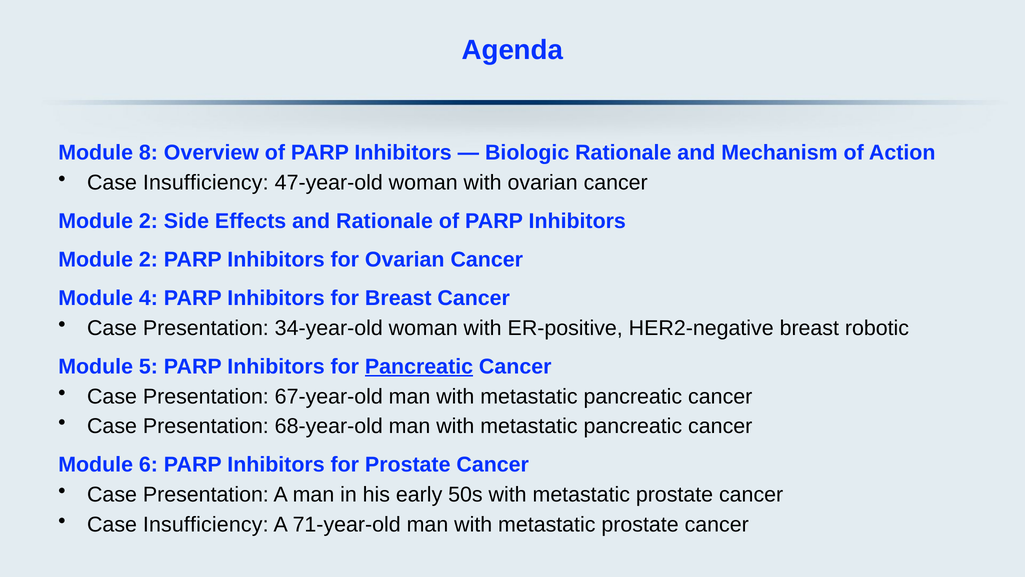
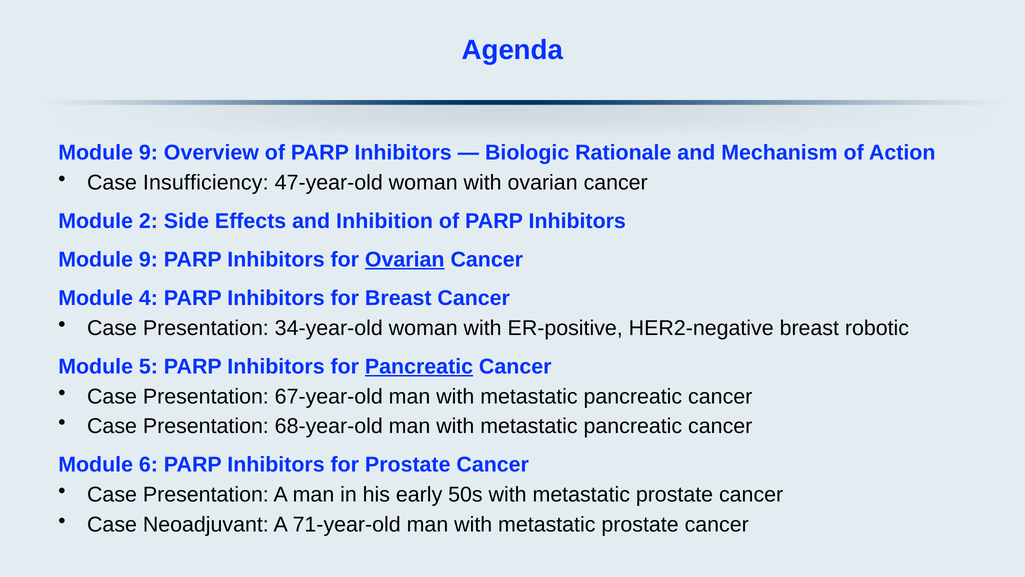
8 at (148, 153): 8 -> 9
and Rationale: Rationale -> Inhibition
2 at (148, 259): 2 -> 9
Ovarian at (405, 259) underline: none -> present
Insufficiency at (206, 524): Insufficiency -> Neoadjuvant
